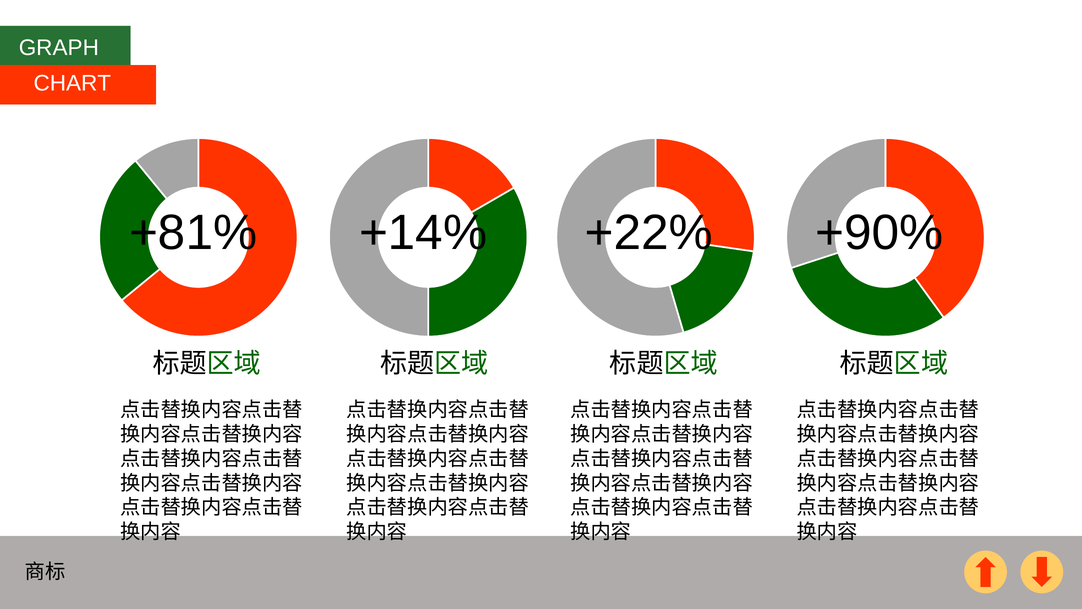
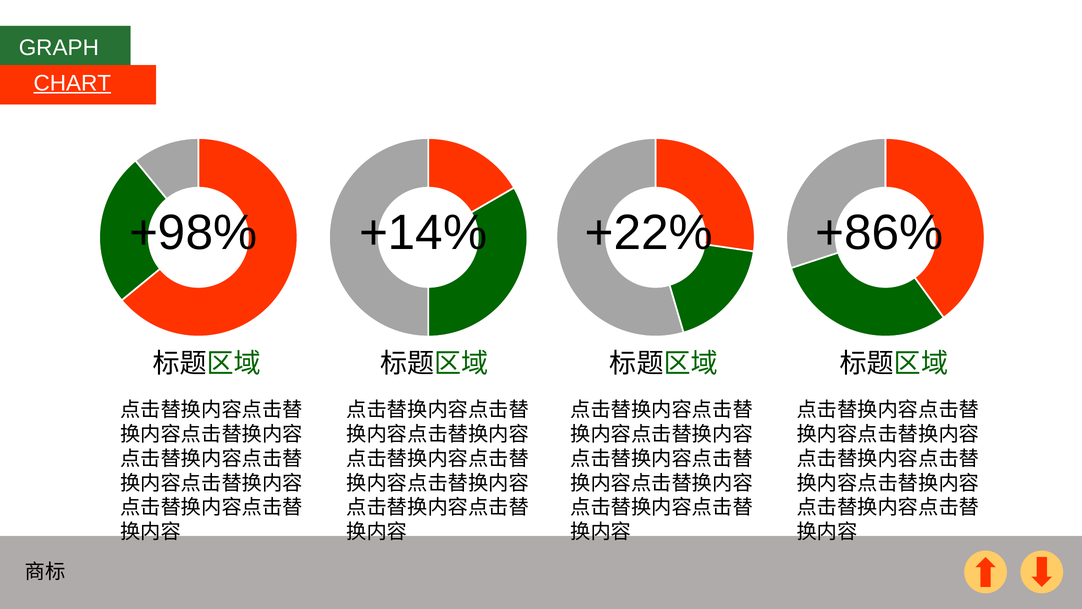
CHART underline: none -> present
+81%: +81% -> +98%
+90%: +90% -> +86%
